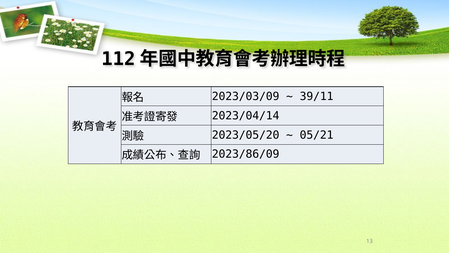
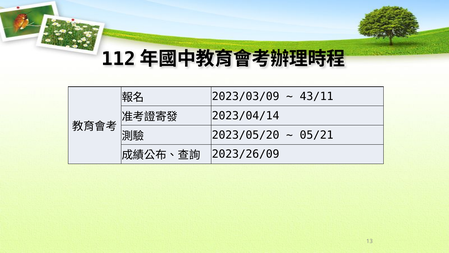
39/11: 39/11 -> 43/11
2023/86/09: 2023/86/09 -> 2023/26/09
